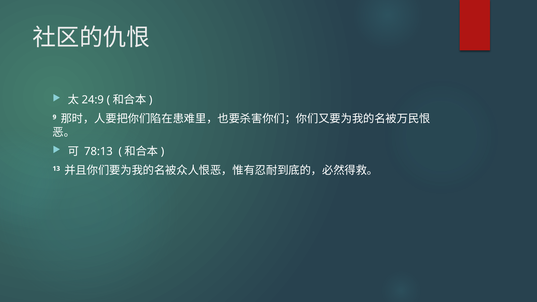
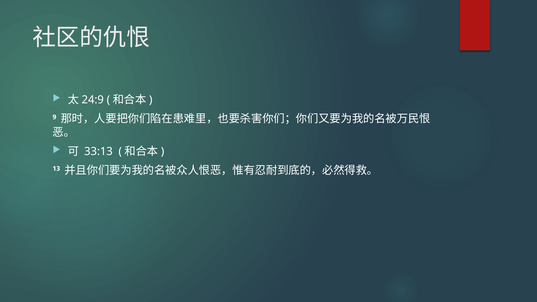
78:13: 78:13 -> 33:13
